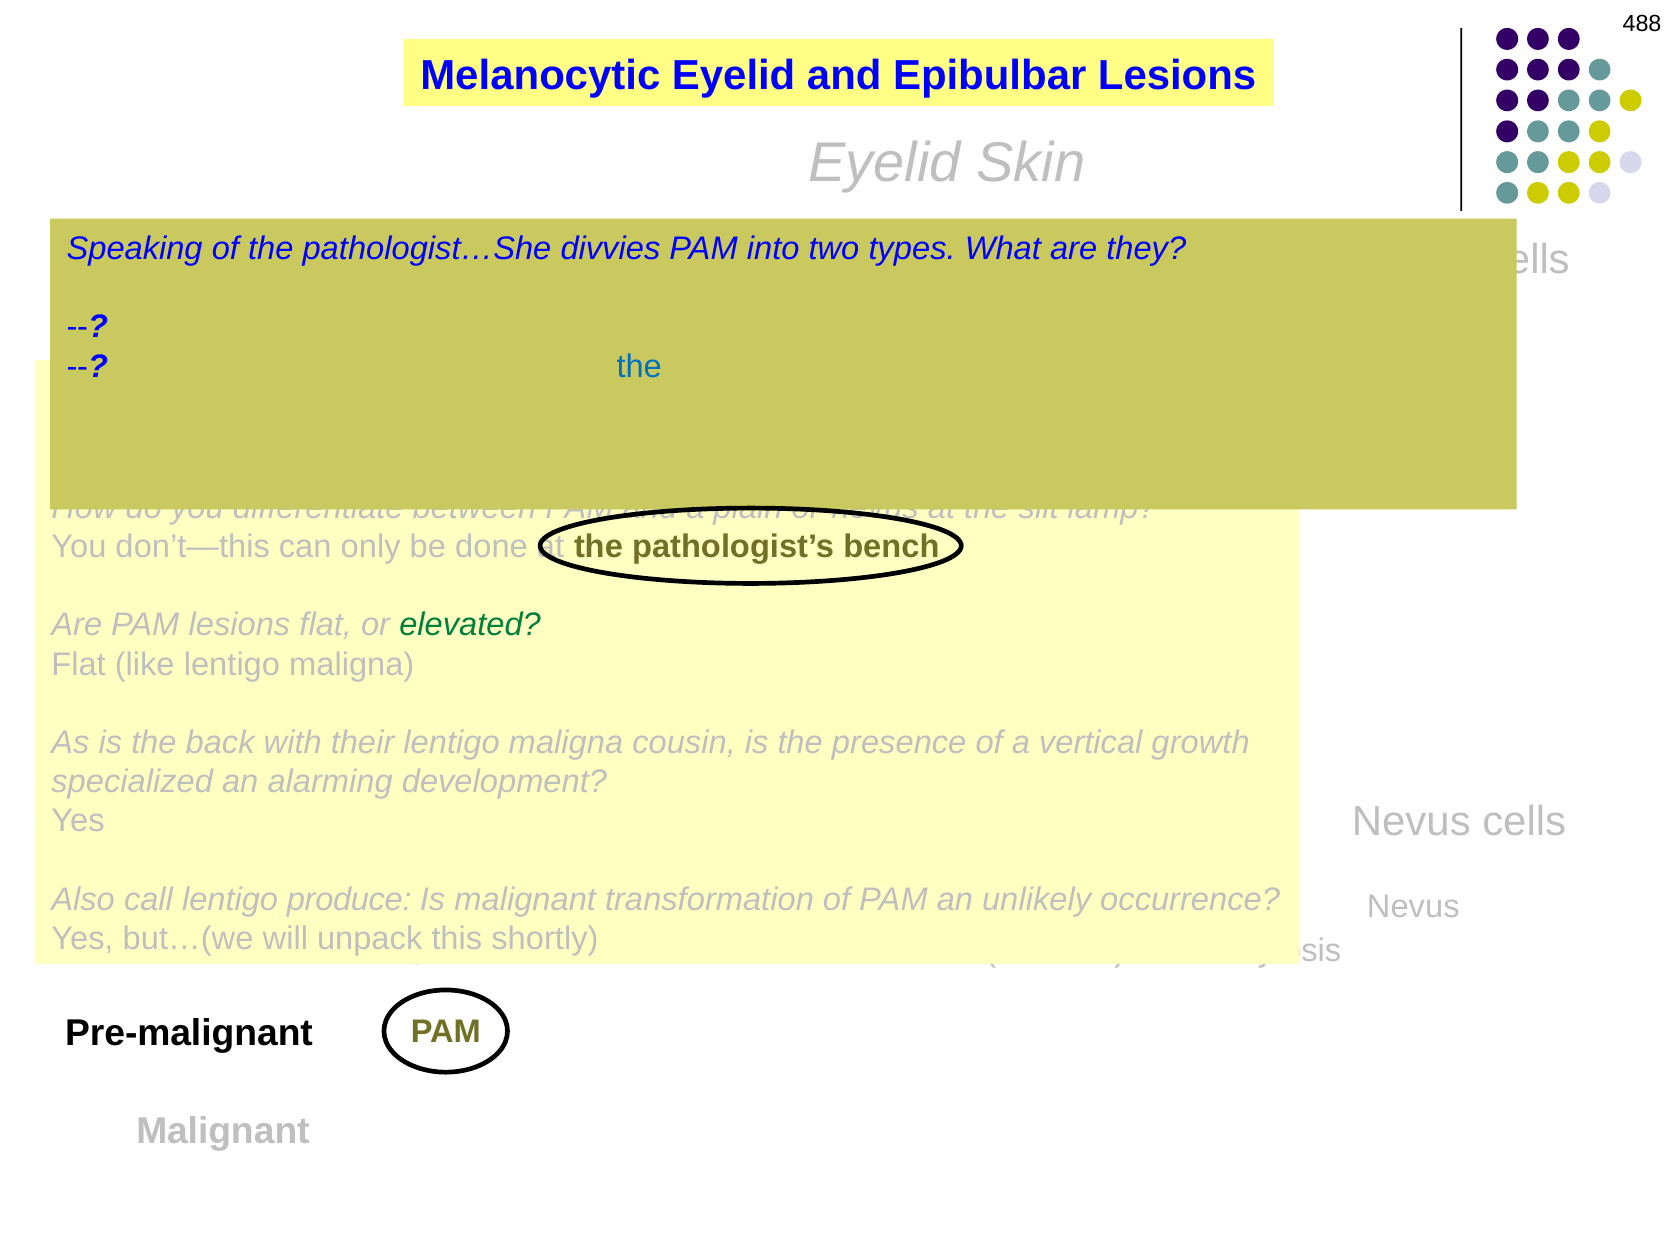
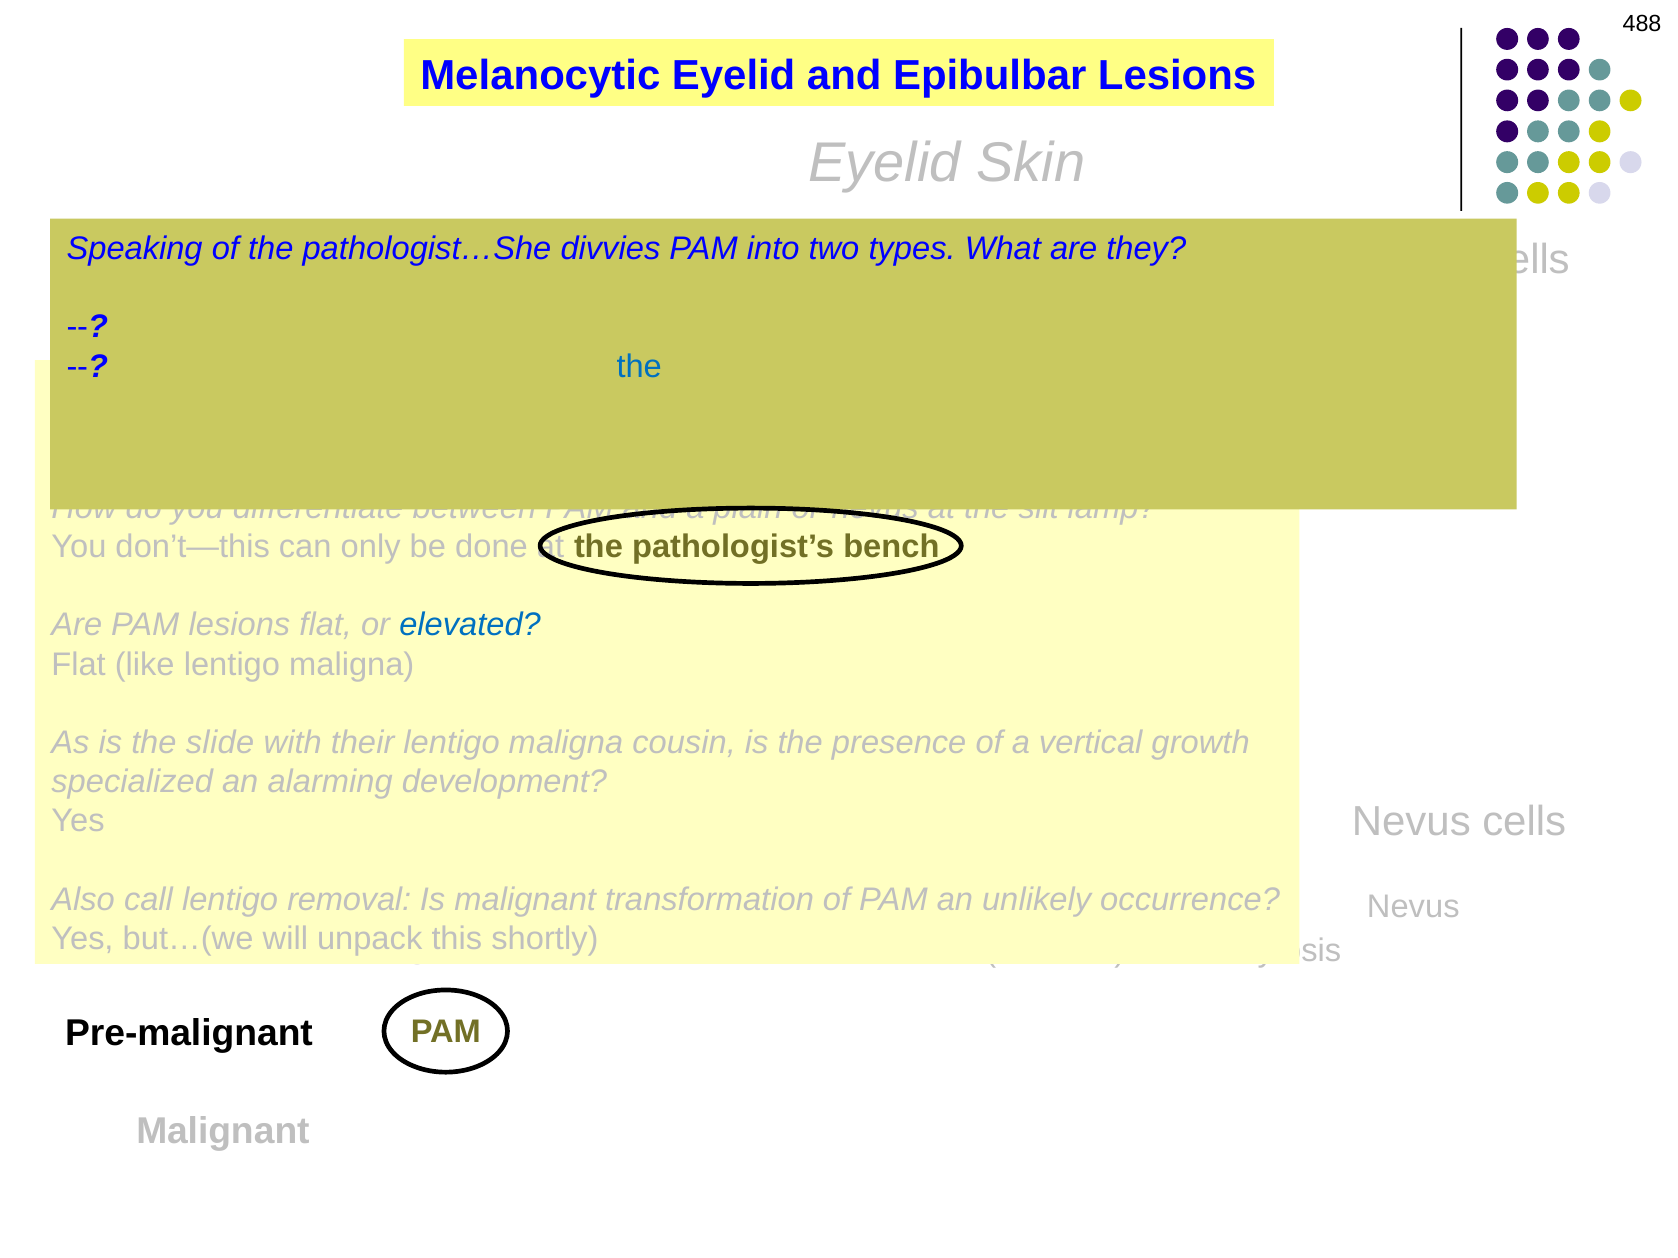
elevated colour: green -> blue
back: back -> slide
produce: produce -> removal
